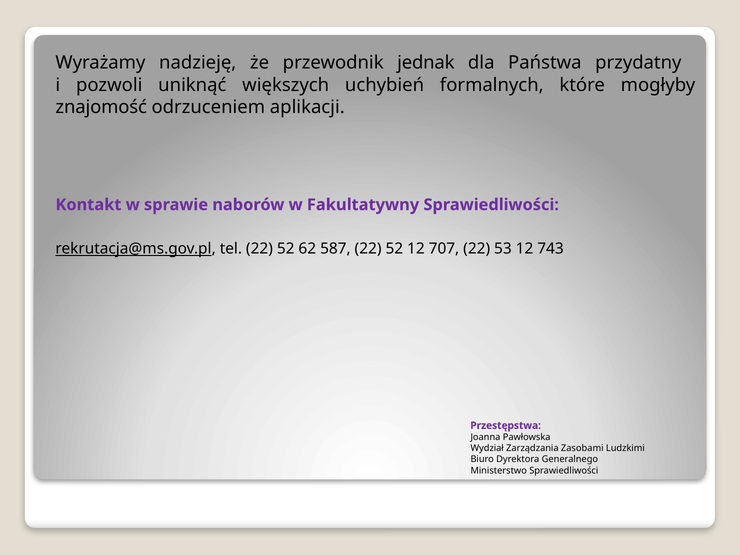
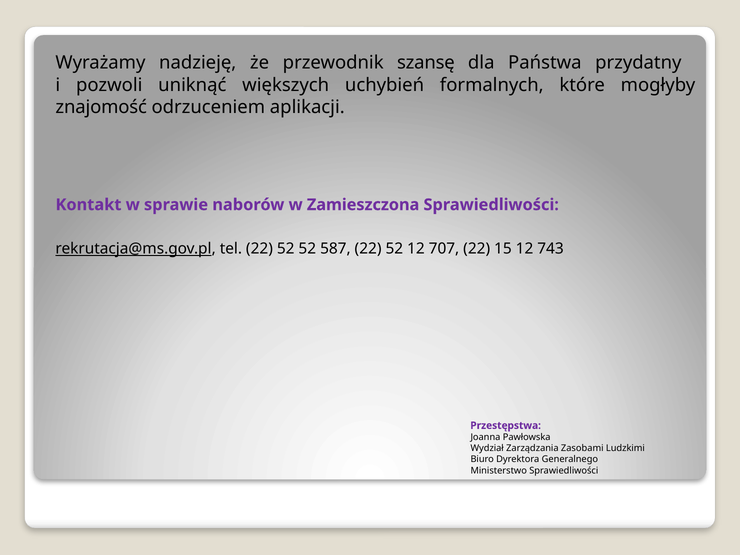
jednak: jednak -> szansę
Fakultatywny: Fakultatywny -> Zamieszczona
52 62: 62 -> 52
53: 53 -> 15
